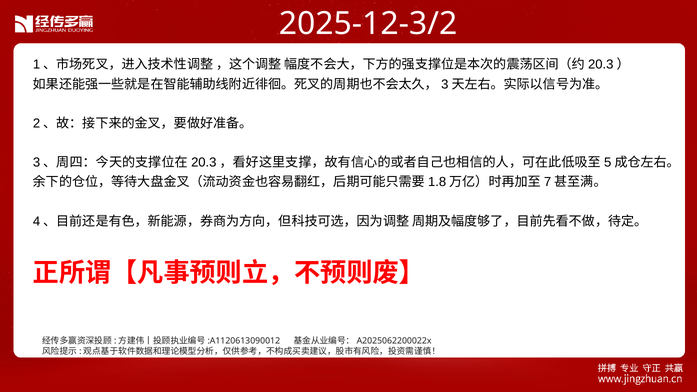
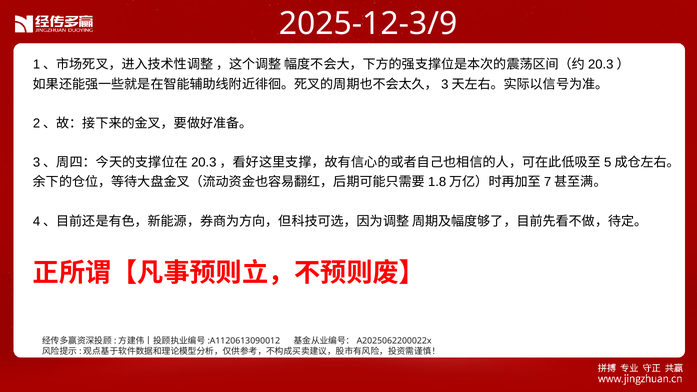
2025-12-3/2: 2025-12-3/2 -> 2025-12-3/9
